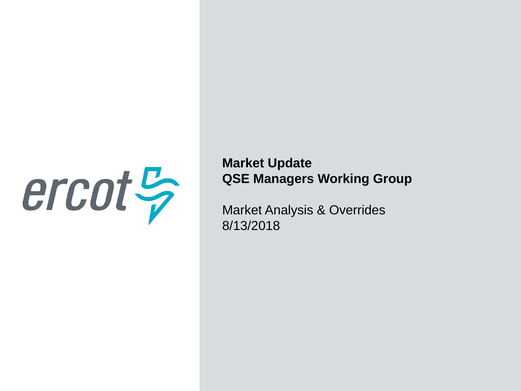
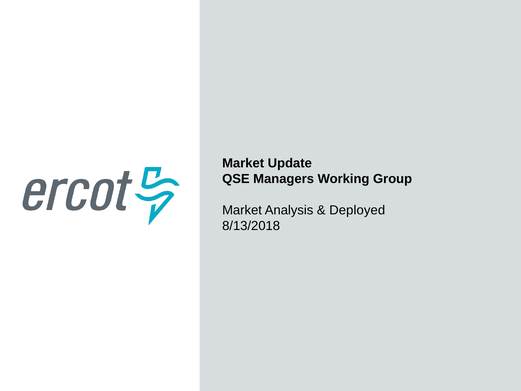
Overrides: Overrides -> Deployed
